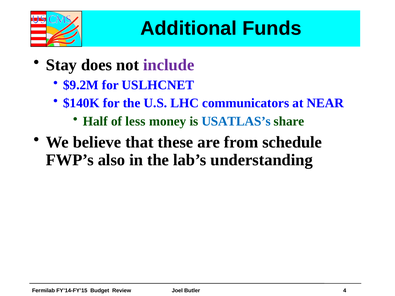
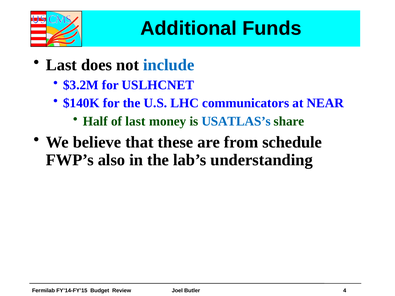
Stay at (61, 65): Stay -> Last
include colour: purple -> blue
$9.2M: $9.2M -> $3.2M
of less: less -> last
